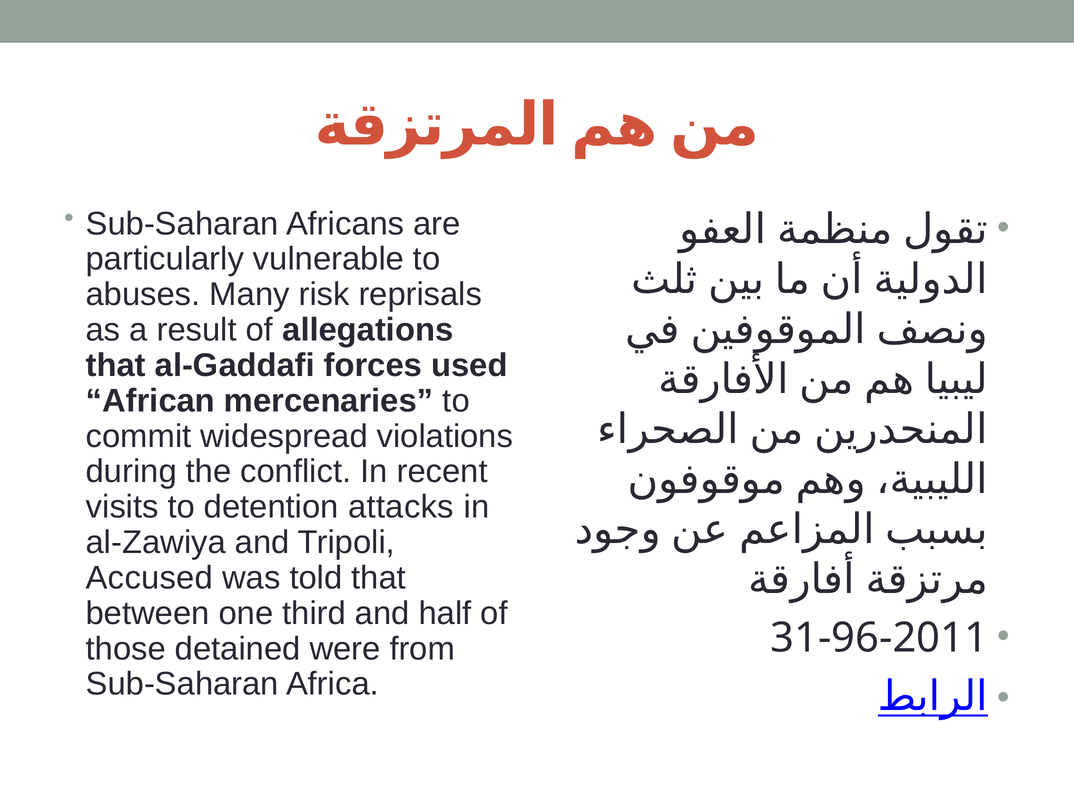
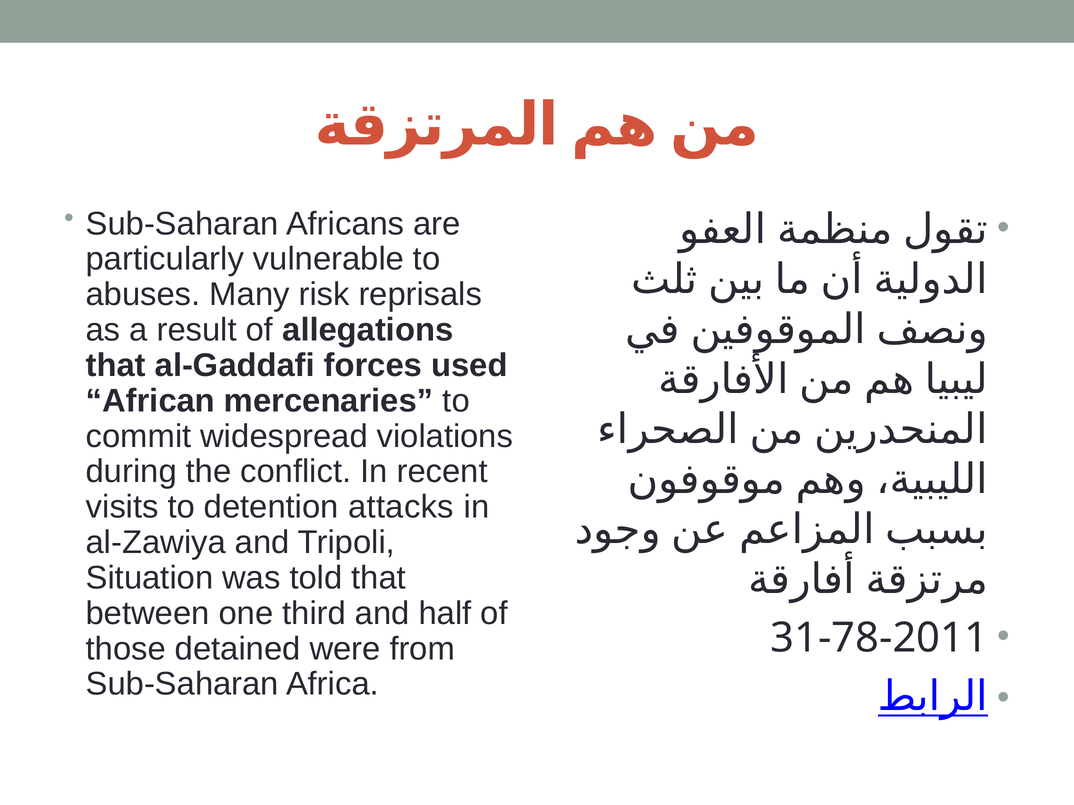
Accused: Accused -> Situation
31-96-2011: 31-96-2011 -> 31-78-2011
